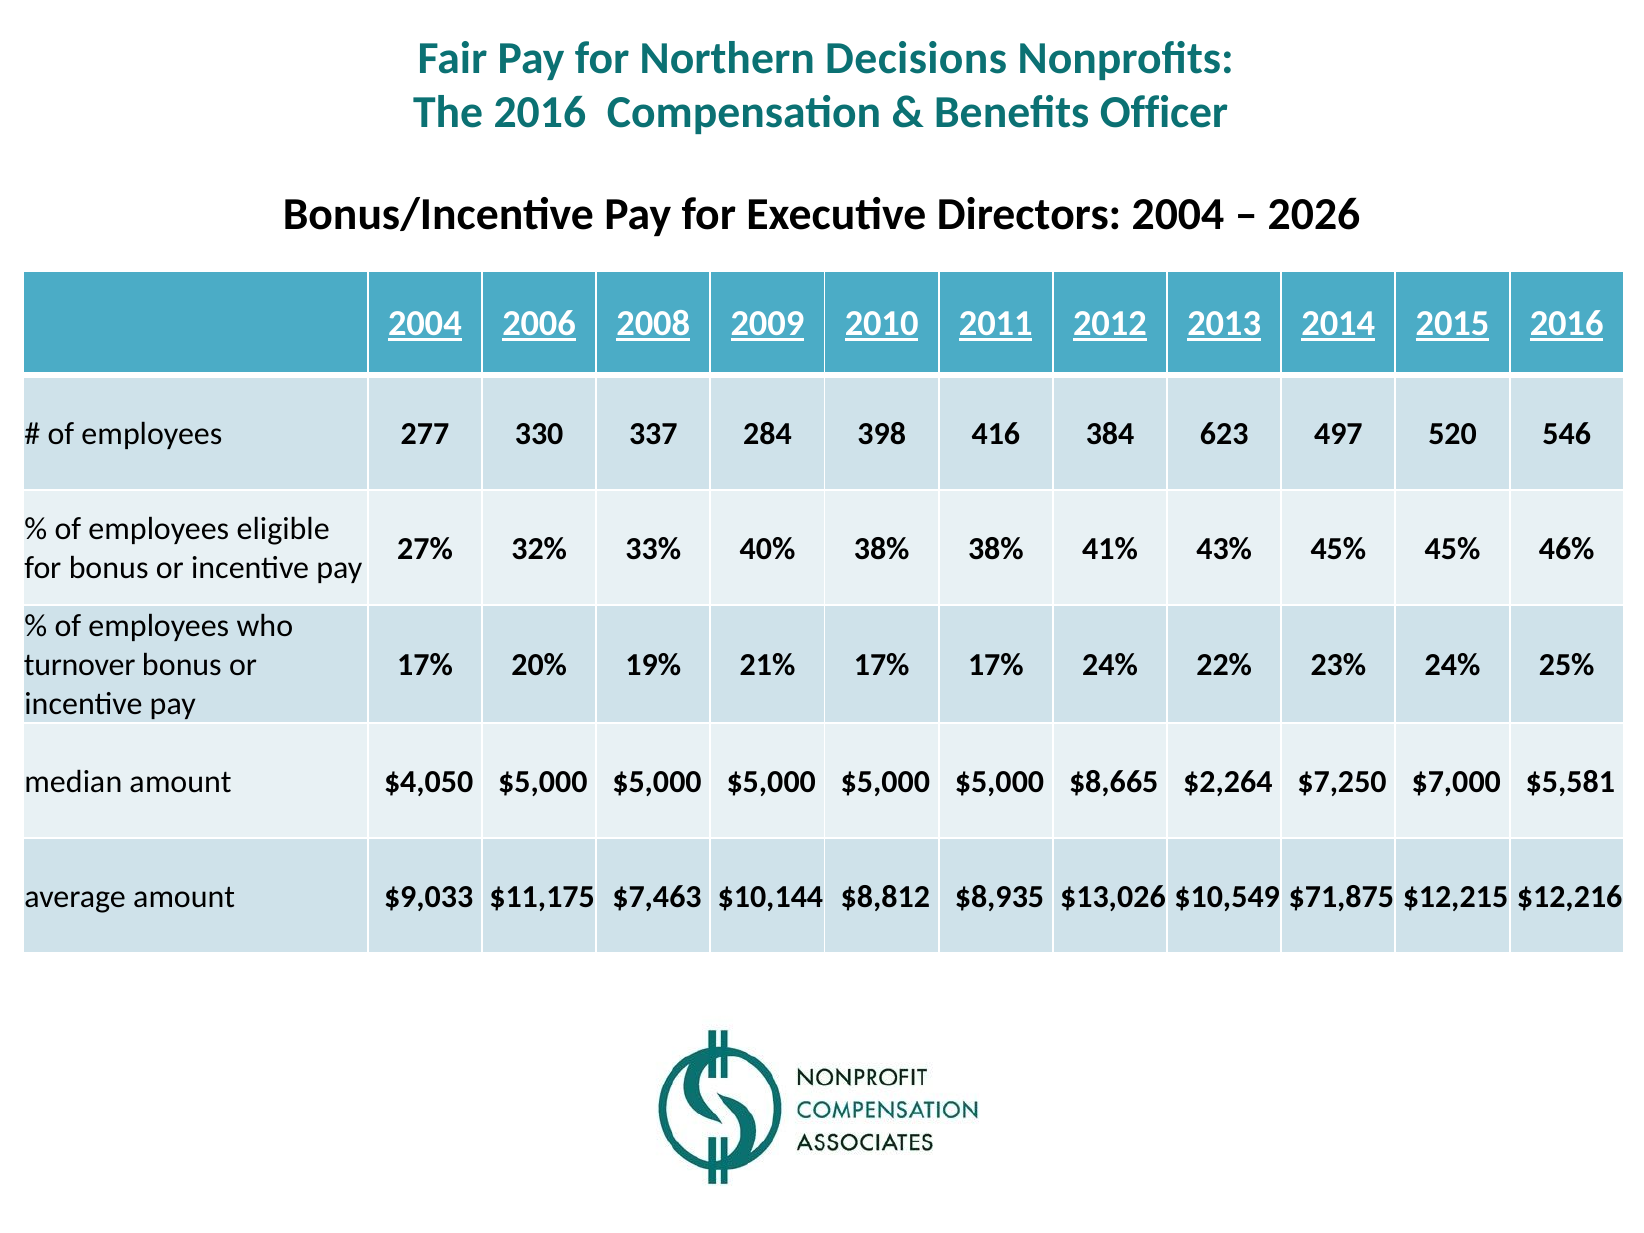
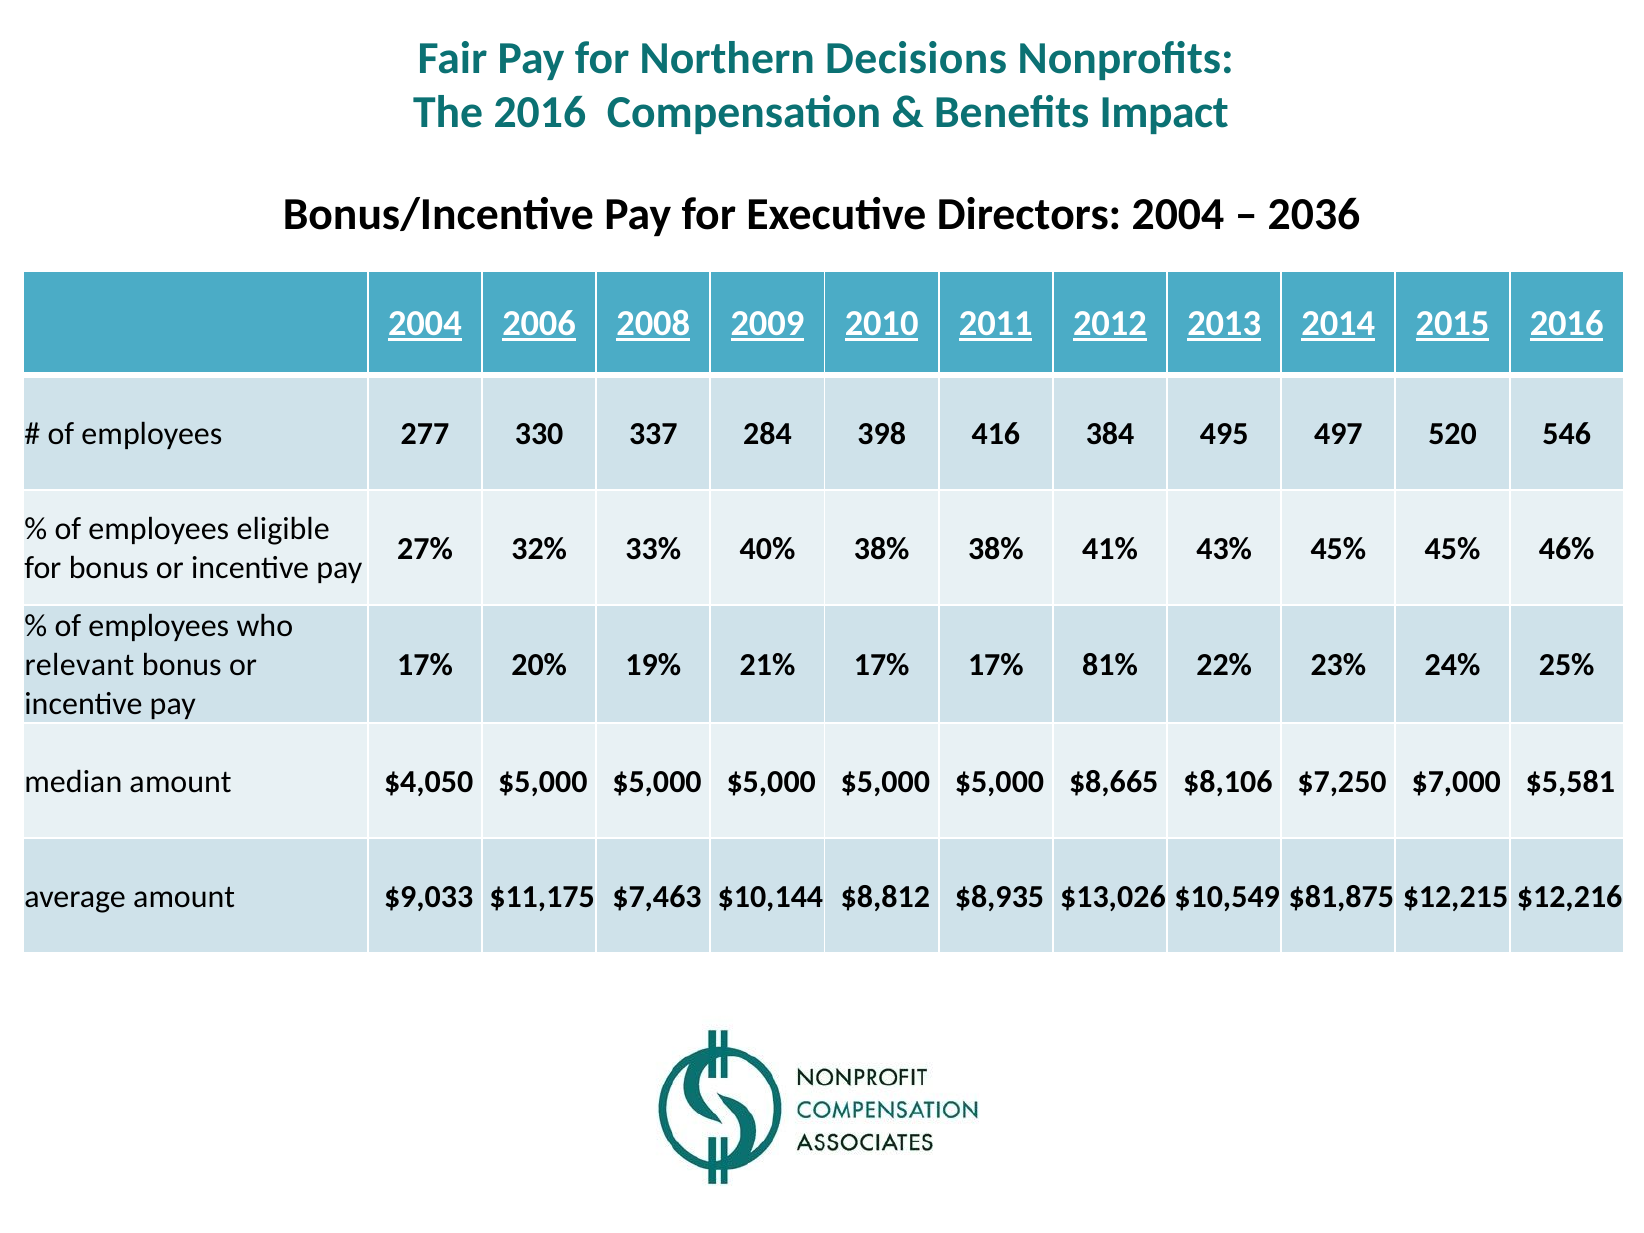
Officer: Officer -> Impact
2026: 2026 -> 2036
623: 623 -> 495
turnover: turnover -> relevant
17% 24%: 24% -> 81%
$2,264: $2,264 -> $8,106
$71,875: $71,875 -> $81,875
